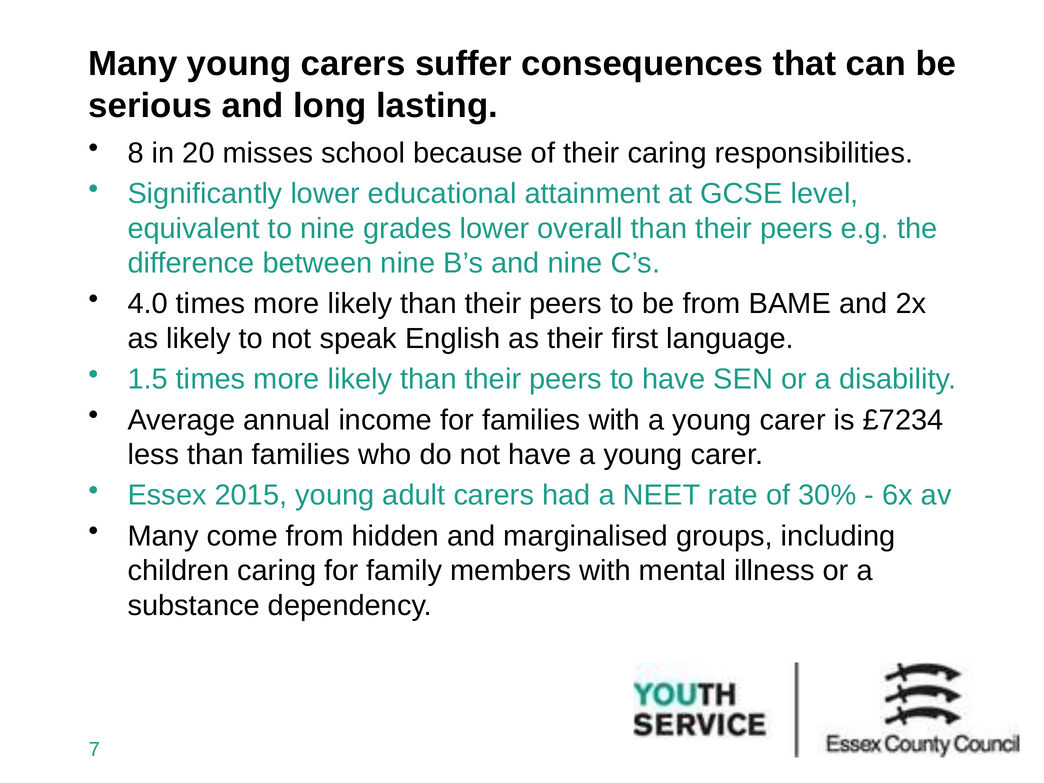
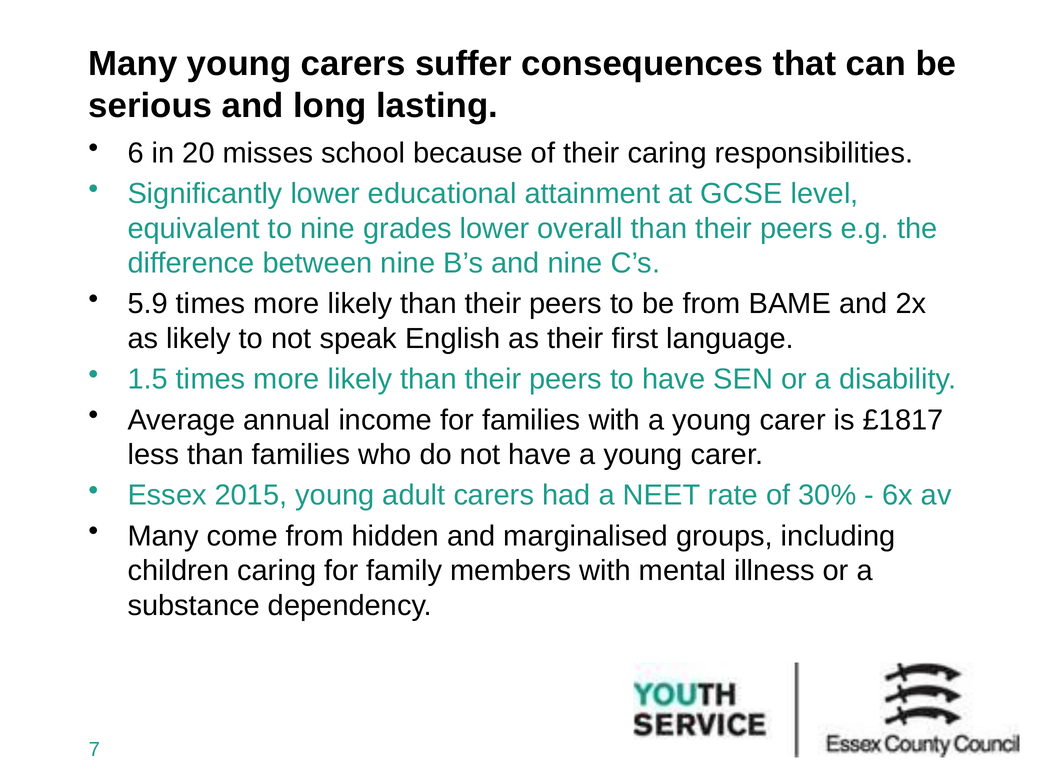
8: 8 -> 6
4.0: 4.0 -> 5.9
£7234: £7234 -> £1817
